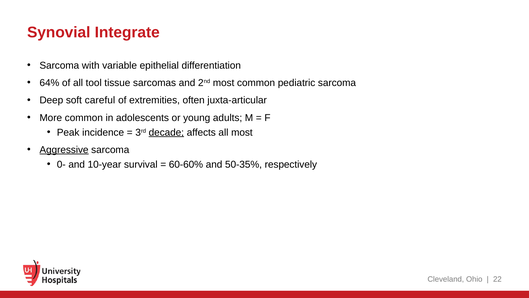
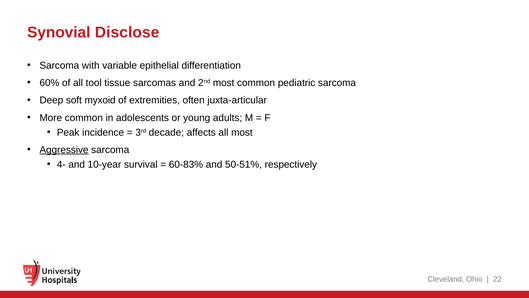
Integrate: Integrate -> Disclose
64%: 64% -> 60%
careful: careful -> myxoid
decade underline: present -> none
0-: 0- -> 4-
60-60%: 60-60% -> 60-83%
50-35%: 50-35% -> 50-51%
